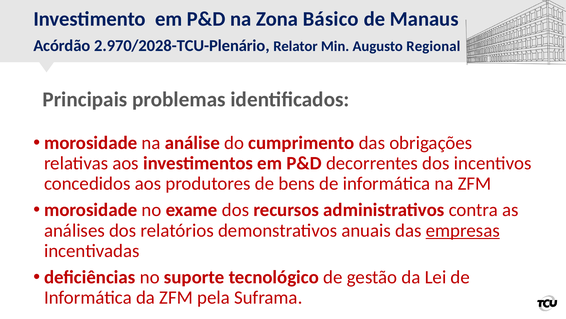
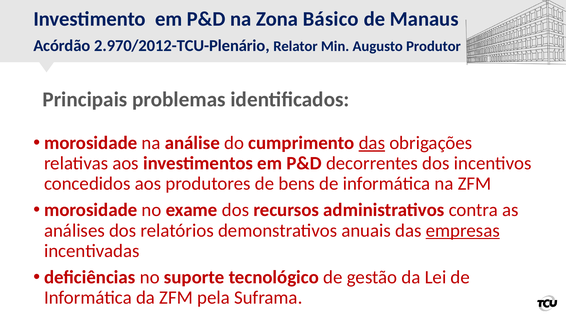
2.970/2028-TCU-Plenário: 2.970/2028-TCU-Plenário -> 2.970/2012-TCU-Plenário
Regional: Regional -> Produtor
das at (372, 143) underline: none -> present
